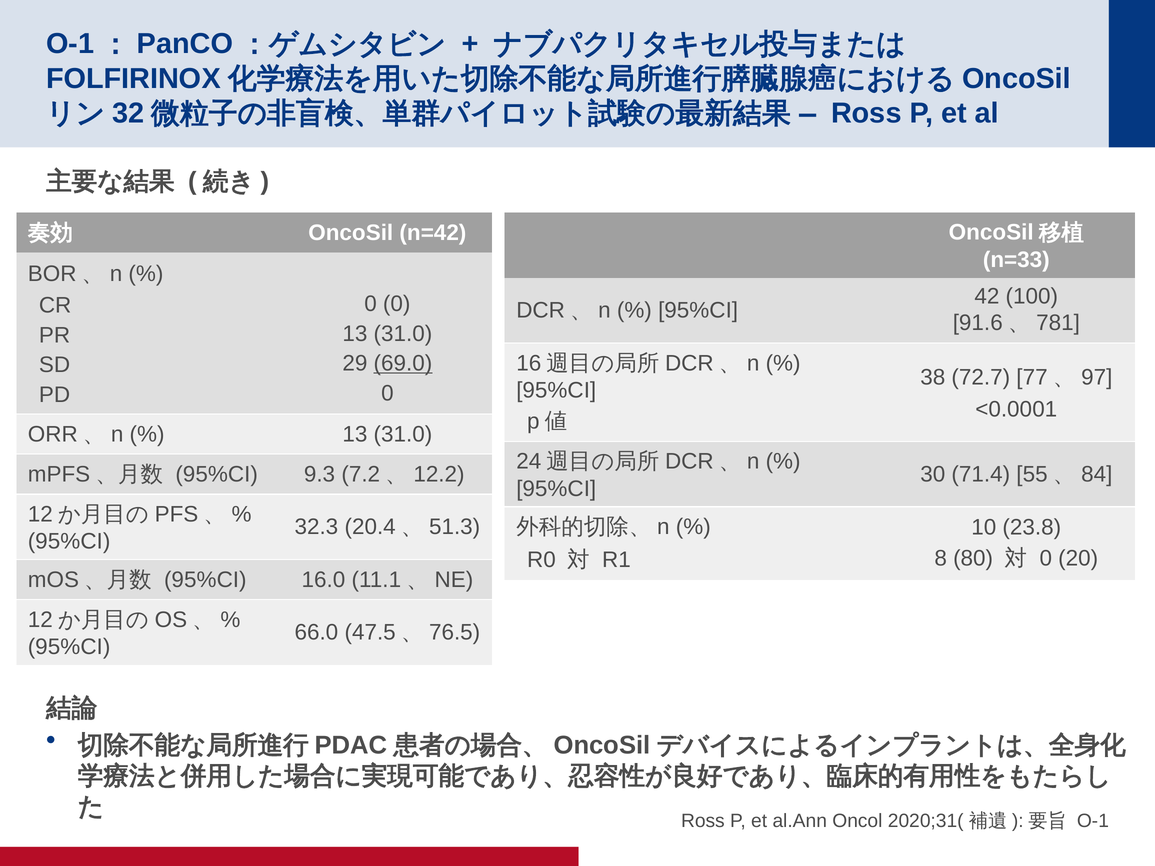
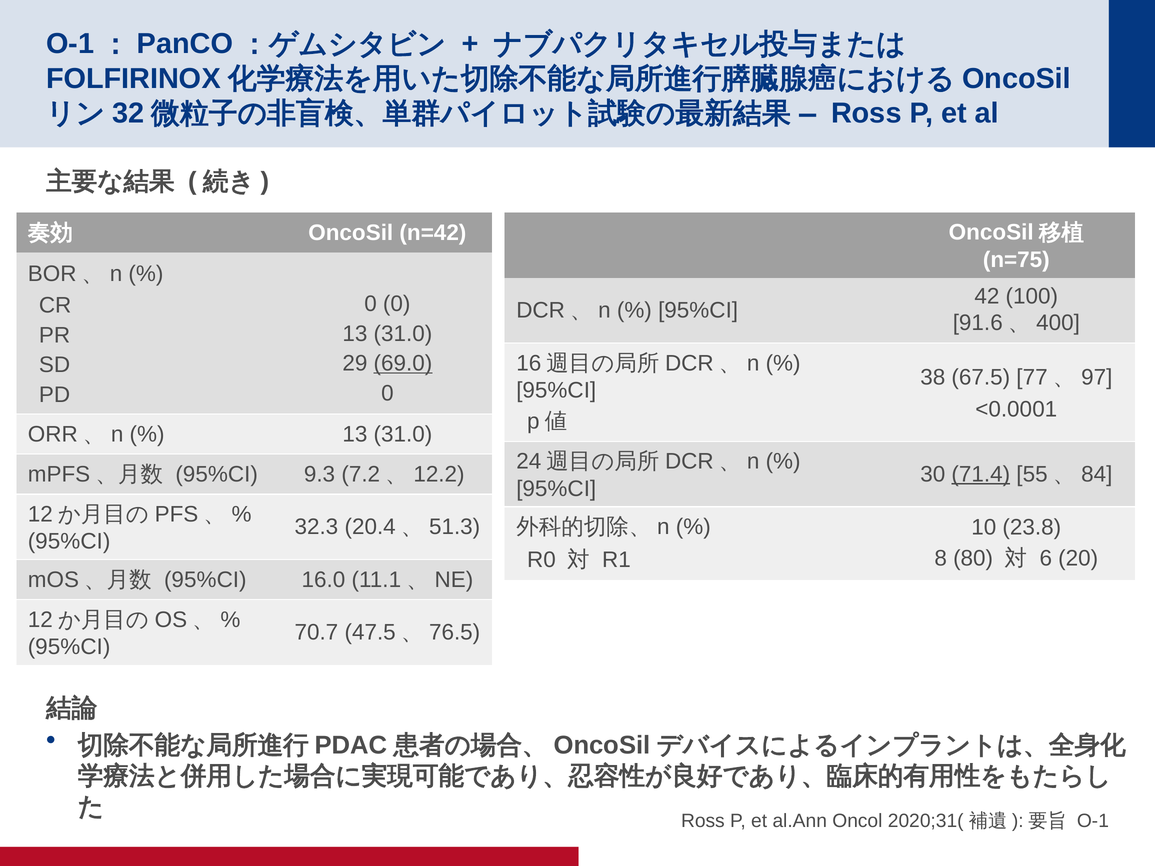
n=33: n=33 -> n=75
781: 781 -> 400
72.7: 72.7 -> 67.5
71.4 underline: none -> present
0 at (1046, 558): 0 -> 6
66.0: 66.0 -> 70.7
